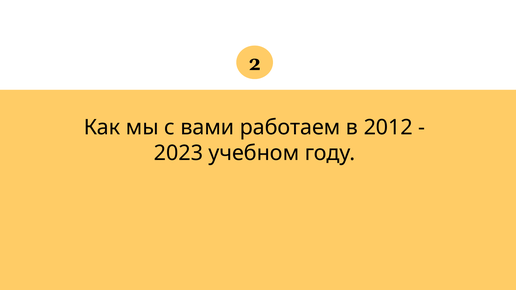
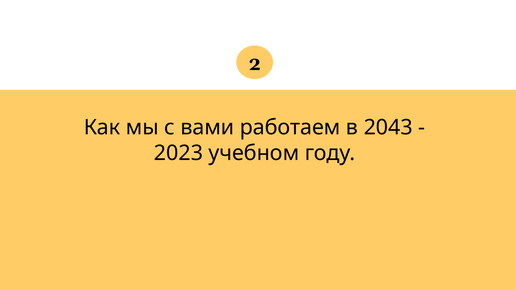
2012: 2012 -> 2043
